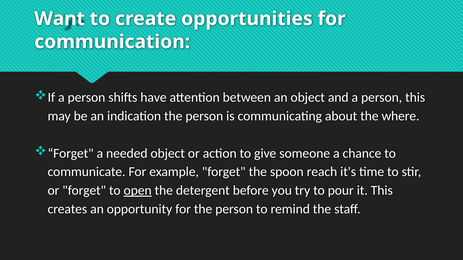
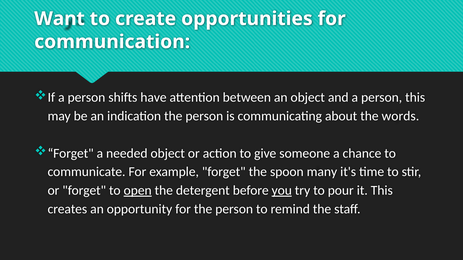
where: where -> words
reach: reach -> many
you underline: none -> present
